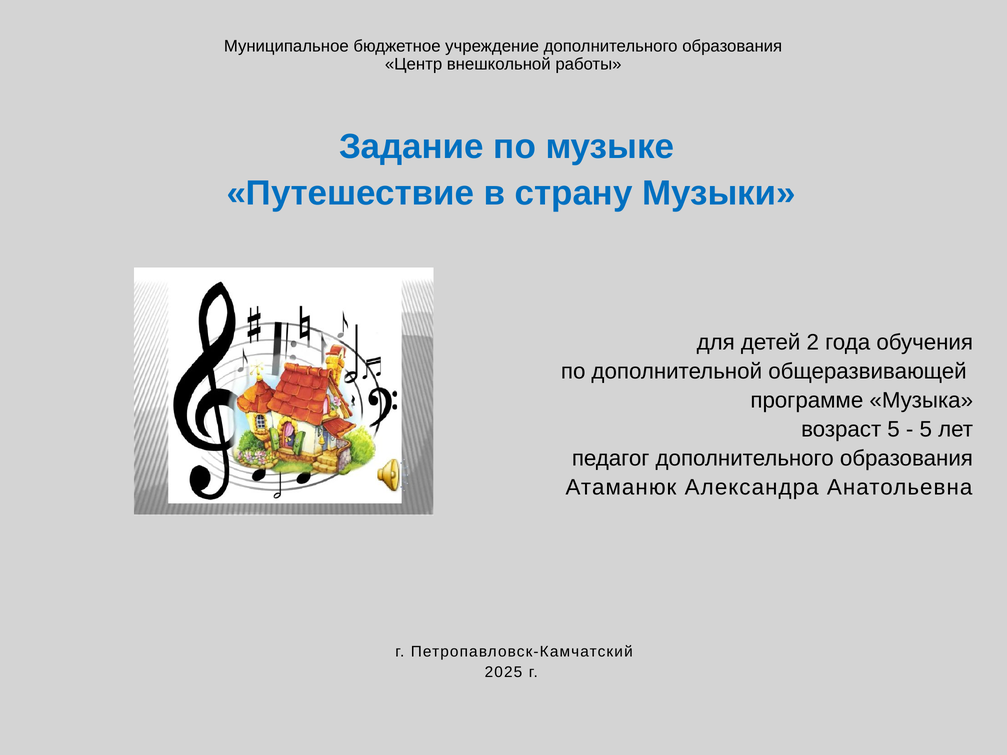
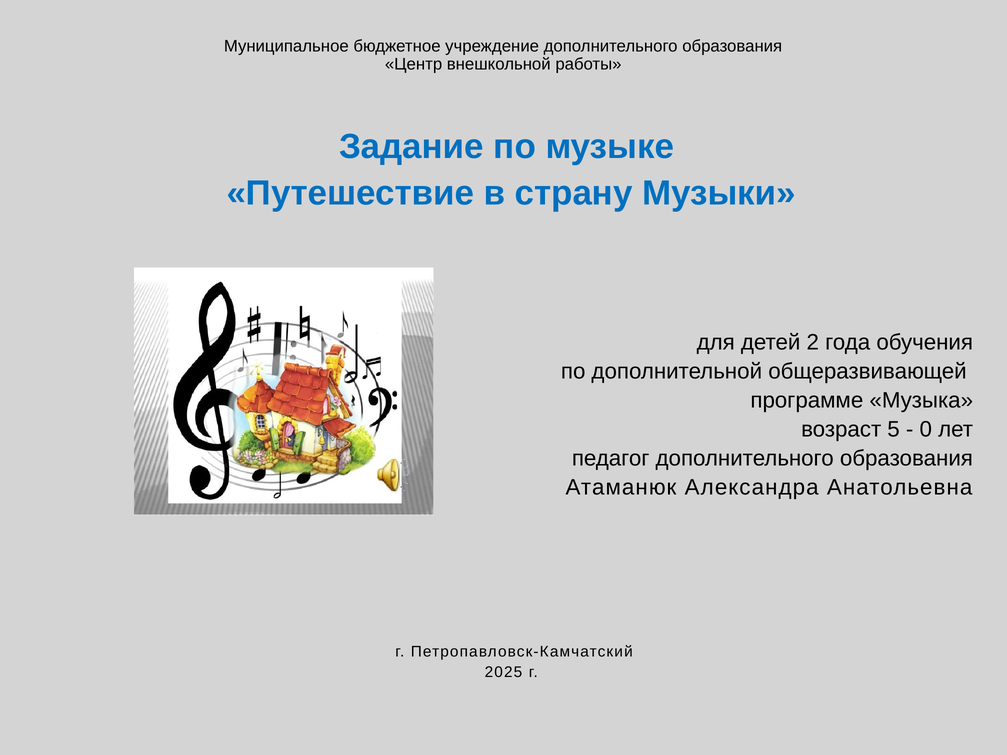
5 at (926, 429): 5 -> 0
